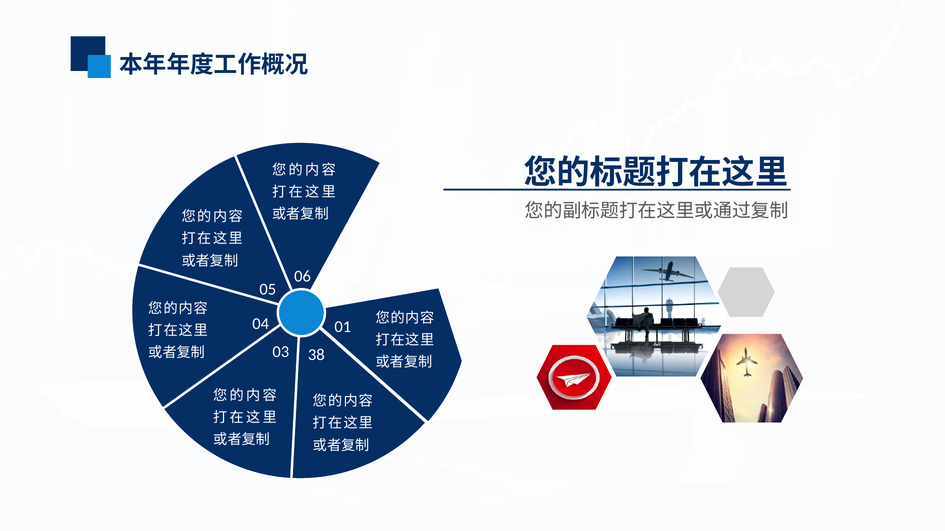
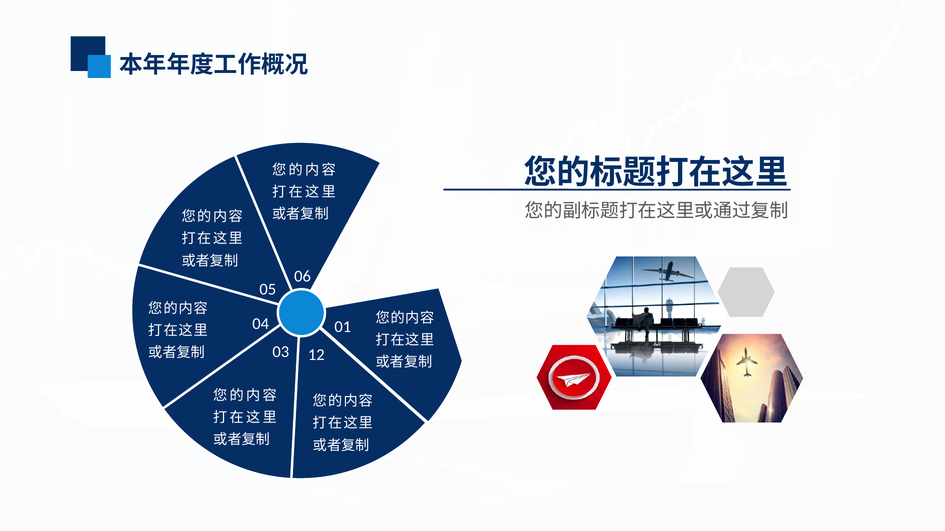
38: 38 -> 12
